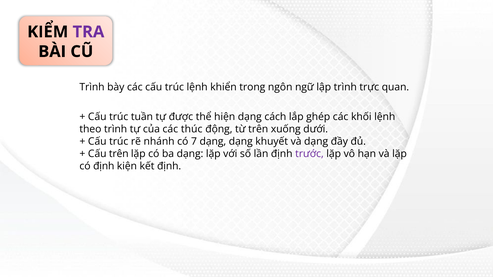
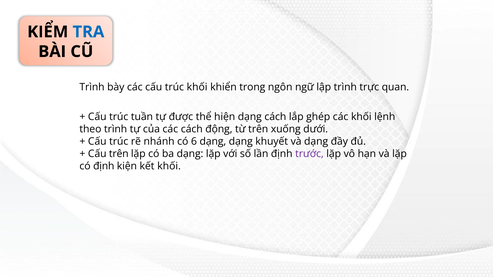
TRA colour: purple -> blue
trúc lệnh: lệnh -> khối
các thúc: thúc -> cách
7: 7 -> 6
kết định: định -> khối
